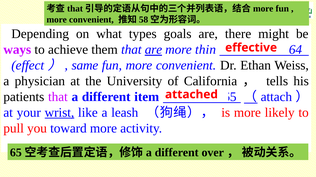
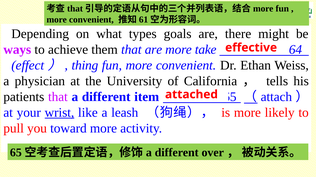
58: 58 -> 61
are at (153, 50) underline: present -> none
thin: thin -> take
same: same -> thing
